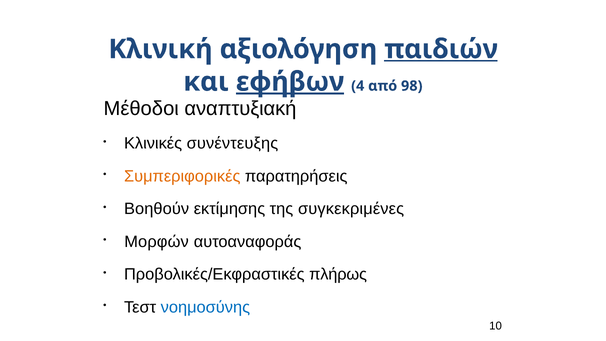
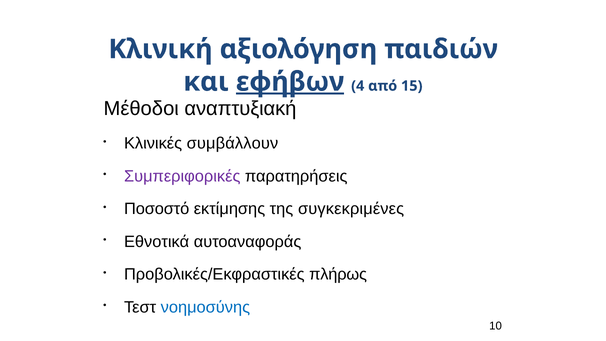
παιδιών underline: present -> none
98: 98 -> 15
συνέντευξης: συνέντευξης -> συμβάλλουν
Συμπεριφορικές colour: orange -> purple
Βοηθούν: Βοηθούν -> Ποσοστό
Μορφών: Μορφών -> Εθνοτικά
